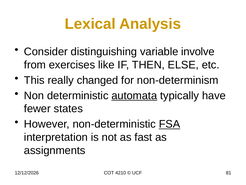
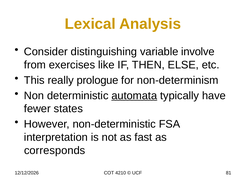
changed: changed -> prologue
FSA underline: present -> none
assignments: assignments -> corresponds
